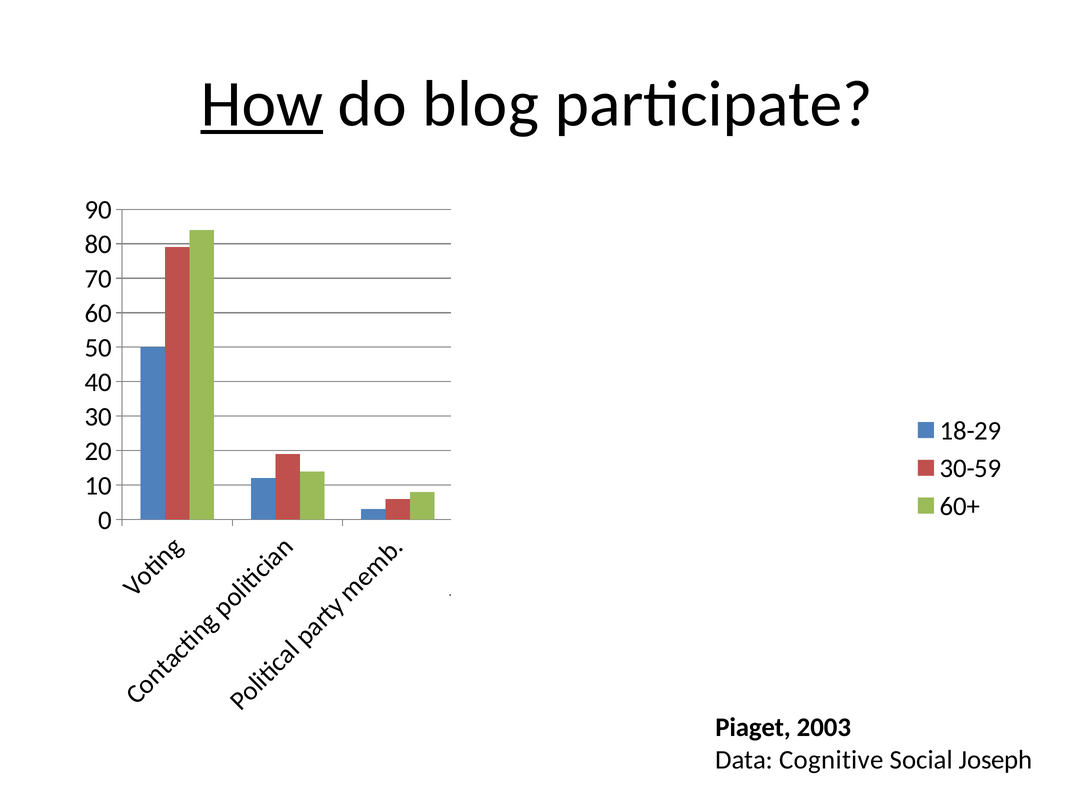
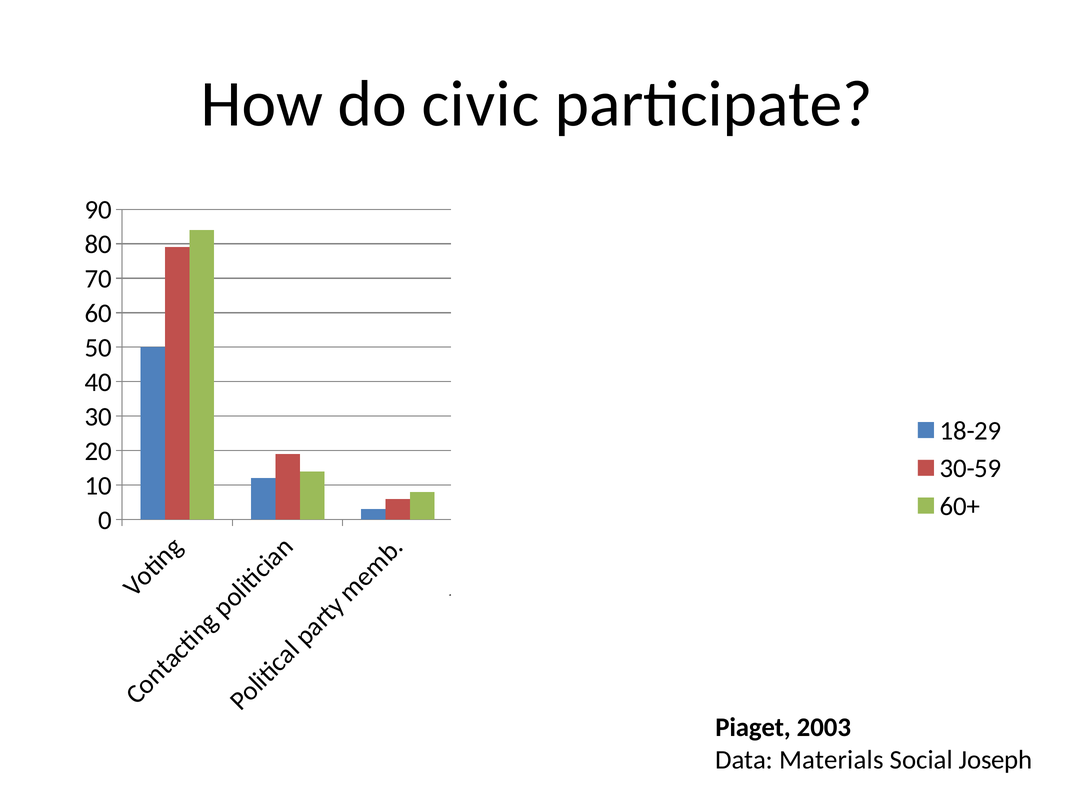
How underline: present -> none
blog: blog -> civic
Cognitive: Cognitive -> Materials
